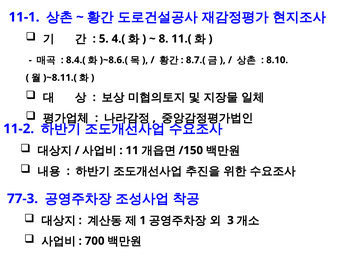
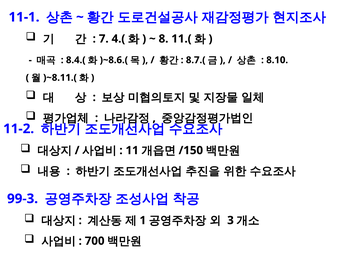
5: 5 -> 7
77-3: 77-3 -> 99-3
